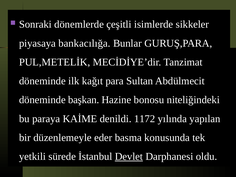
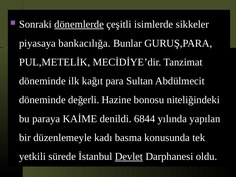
dönemlerde underline: none -> present
başkan: başkan -> değerli
1172: 1172 -> 6844
eder: eder -> kadı
